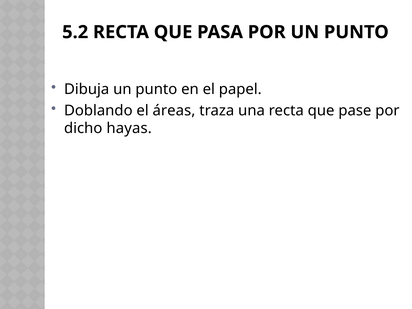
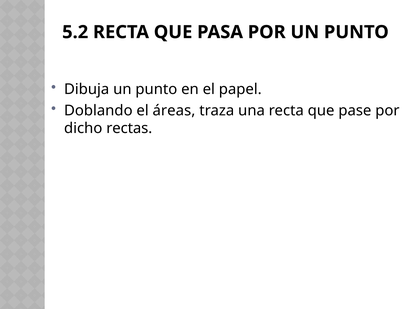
hayas: hayas -> rectas
